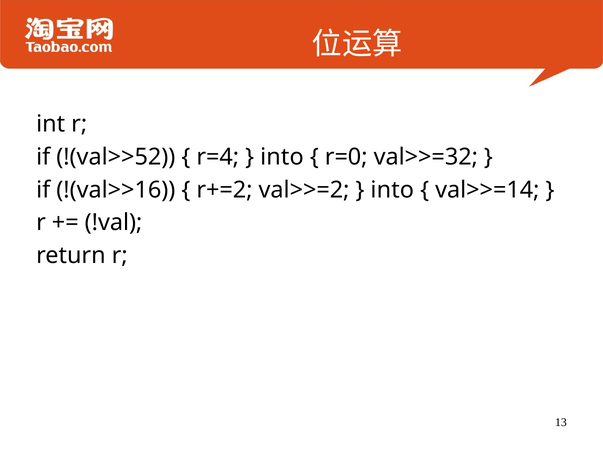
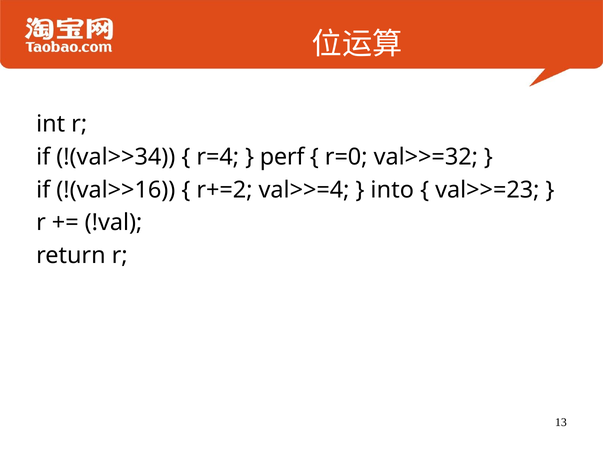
!(val>>52: !(val>>52 -> !(val>>34
into at (282, 157): into -> perf
val>>=2: val>>=2 -> val>>=4
val>>=14: val>>=14 -> val>>=23
